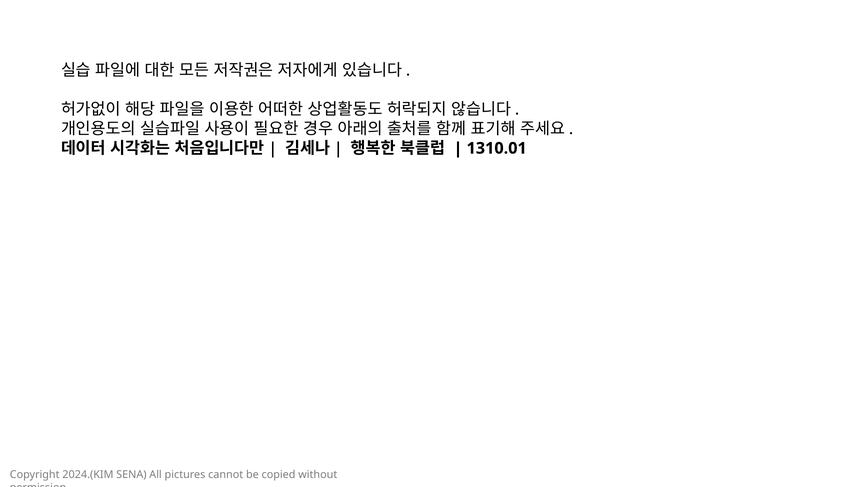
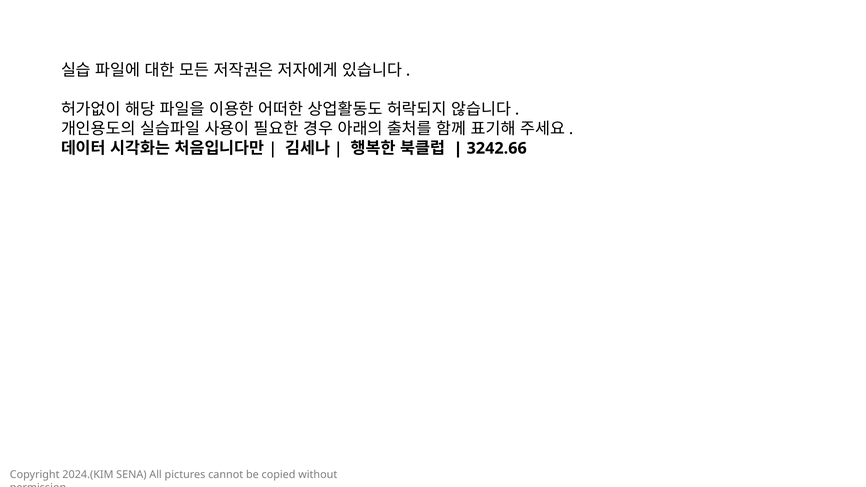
1310.01: 1310.01 -> 3242.66
